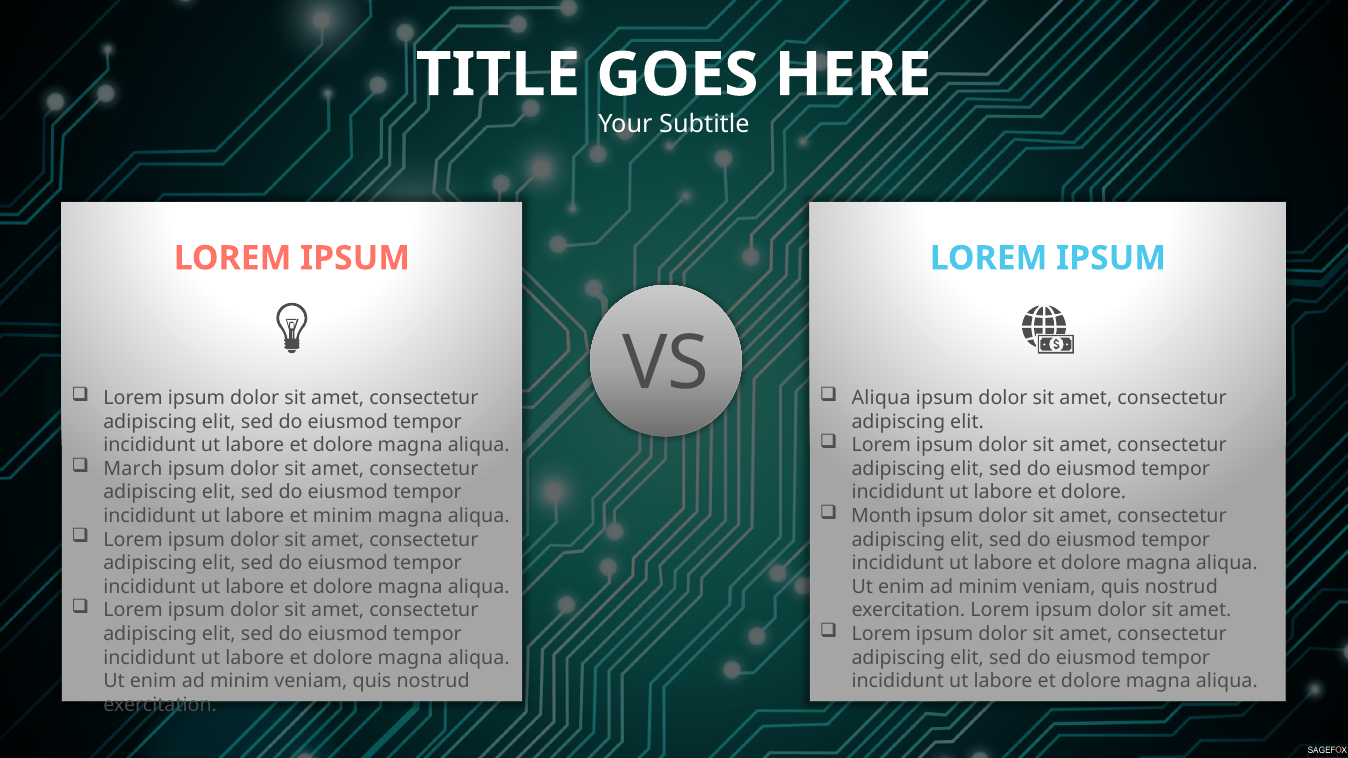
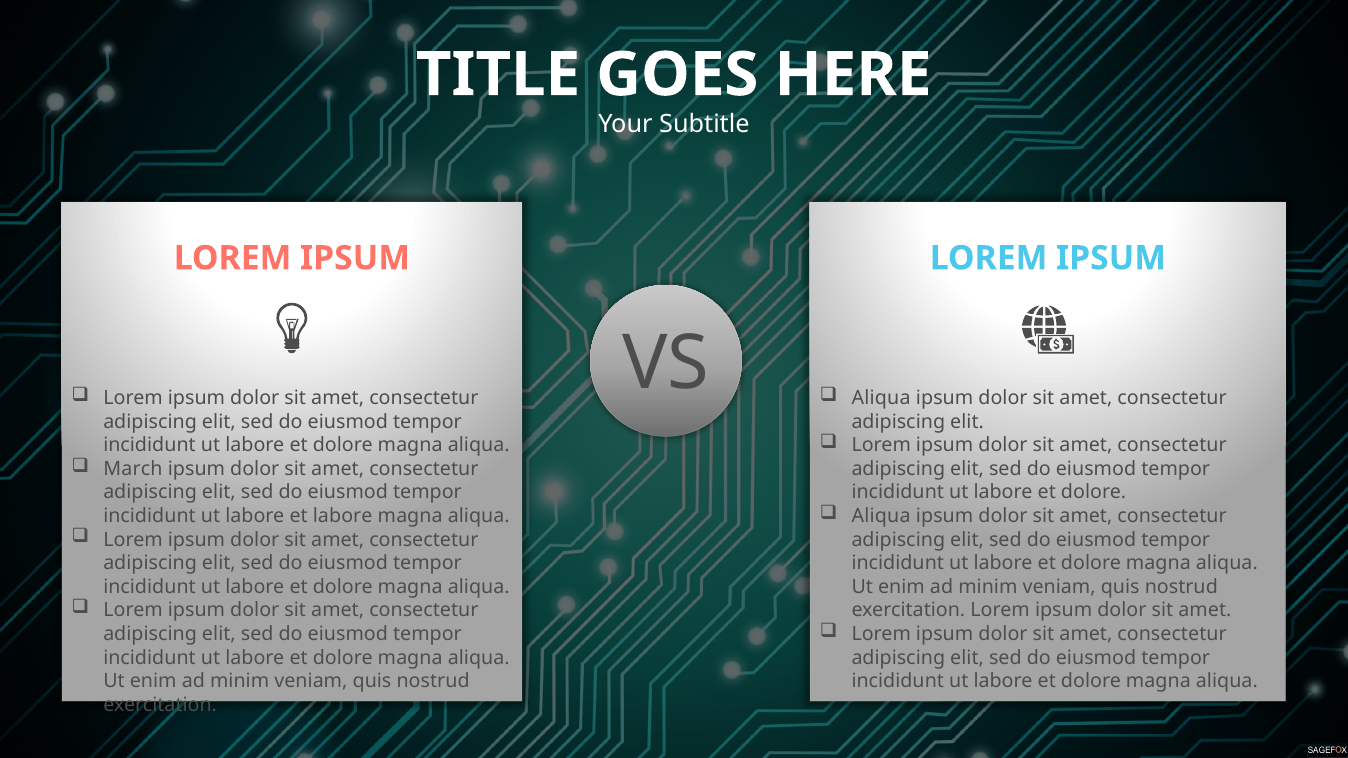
Month at (881, 516): Month -> Aliqua
et minim: minim -> labore
